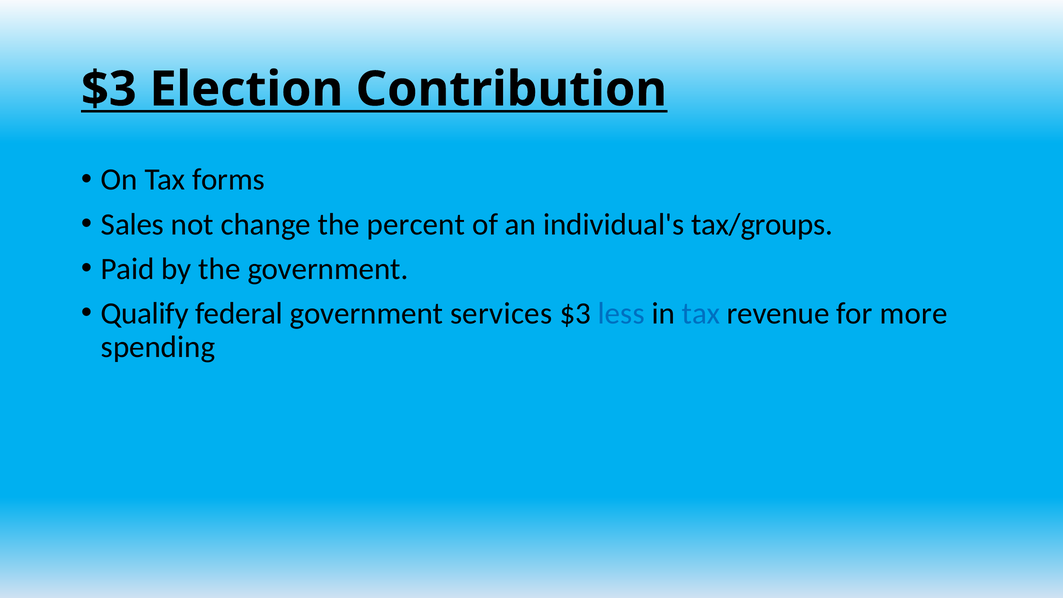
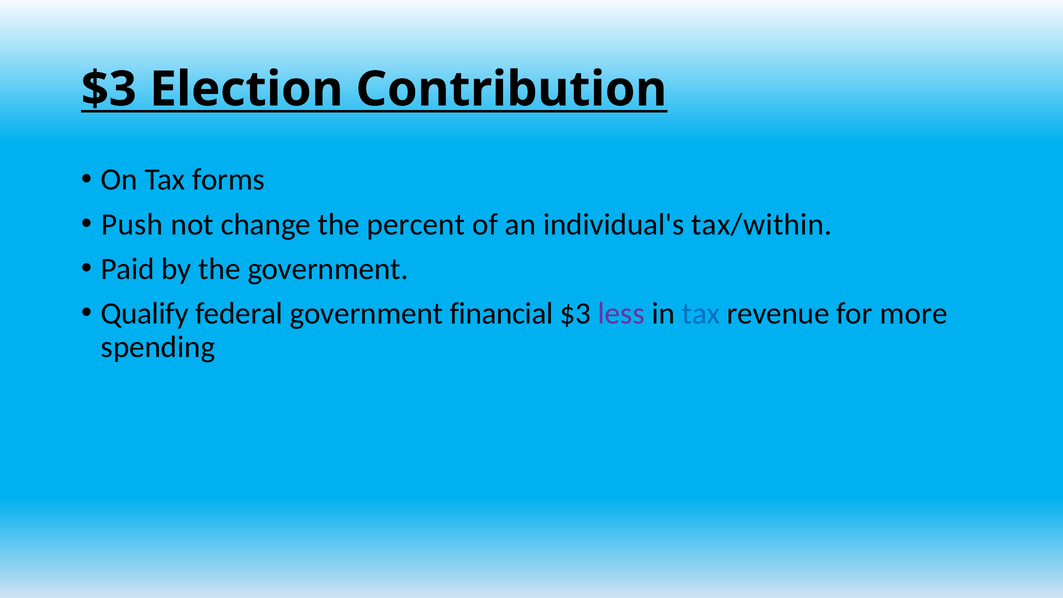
Sales: Sales -> Push
tax/groups: tax/groups -> tax/within
services: services -> financial
less colour: blue -> purple
